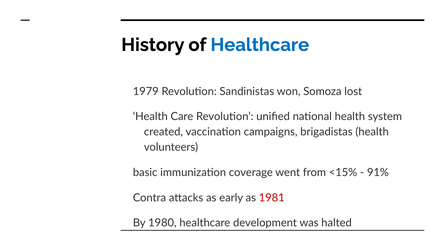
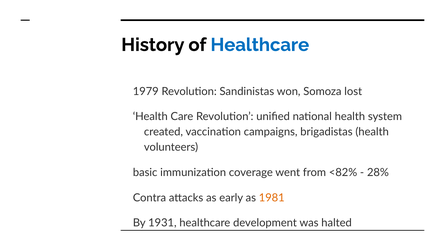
<15%: <15% -> <82%
91%: 91% -> 28%
1981 colour: red -> orange
1980: 1980 -> 1931
